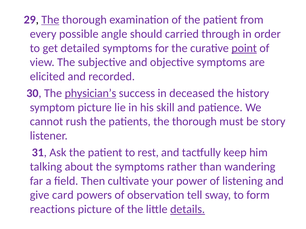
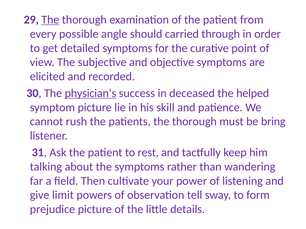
point underline: present -> none
history: history -> helped
story: story -> bring
card: card -> limit
reactions: reactions -> prejudice
details underline: present -> none
